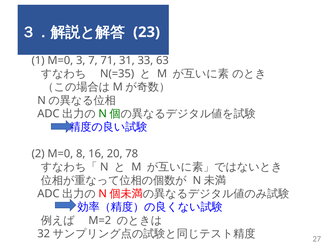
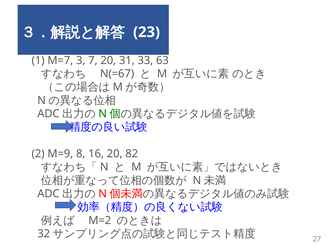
1 M=0: M=0 -> M=7
7 71: 71 -> 20
N(=35: N(=35 -> N(=67
2 M=0: M=0 -> M=9
78: 78 -> 82
